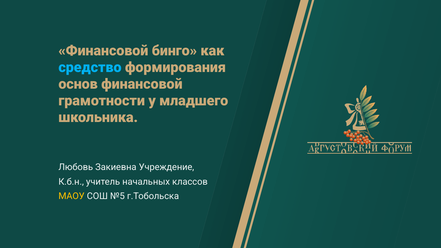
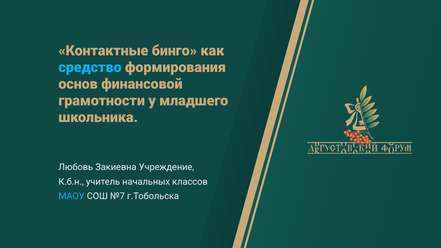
Финансовой at (103, 51): Финансовой -> Контактные
МАОУ colour: yellow -> light blue
№5: №5 -> №7
